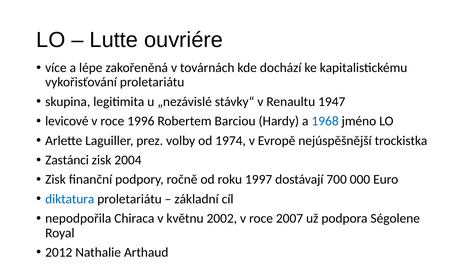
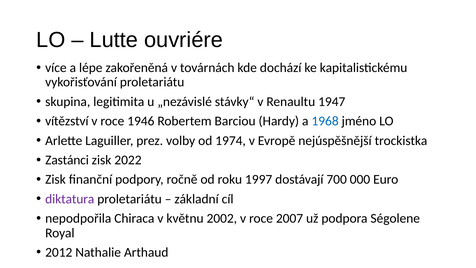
levicové: levicové -> vítězství
1996: 1996 -> 1946
2004: 2004 -> 2022
diktatura colour: blue -> purple
